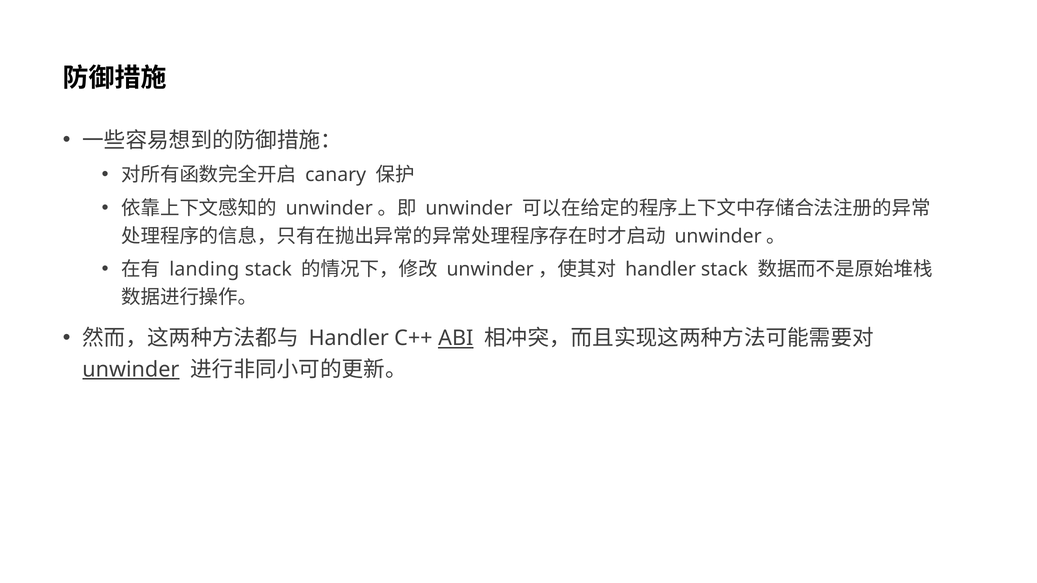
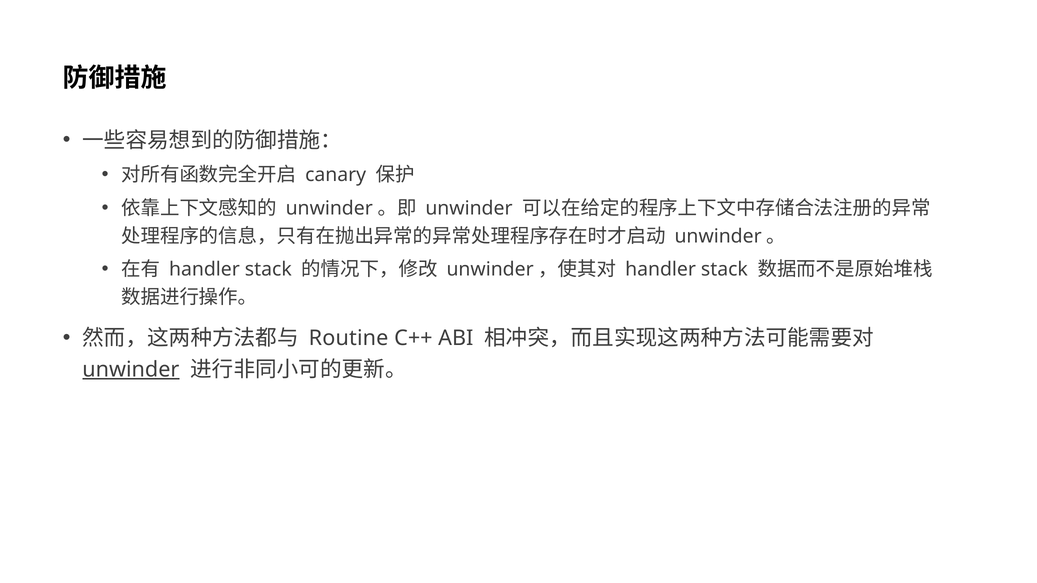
landing at (204, 270): landing -> handler
Handler at (349, 339): Handler -> Routine
ABI underline: present -> none
